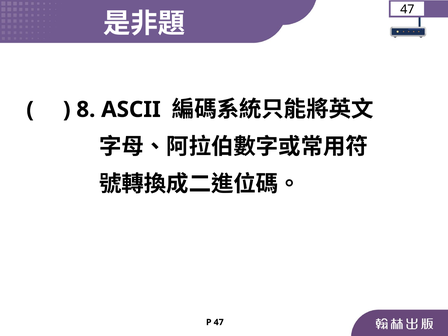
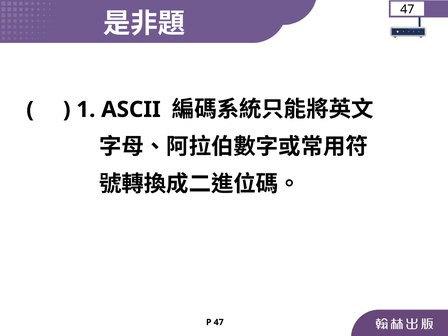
8: 8 -> 1
